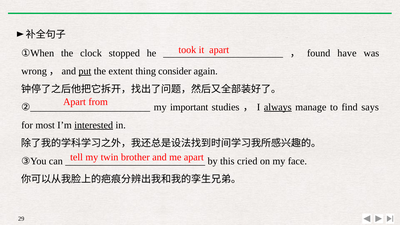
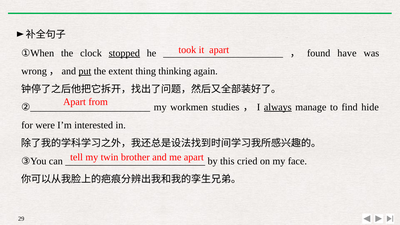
stopped underline: none -> present
consider: consider -> thinking
important: important -> workmen
says: says -> hide
most: most -> were
interested underline: present -> none
